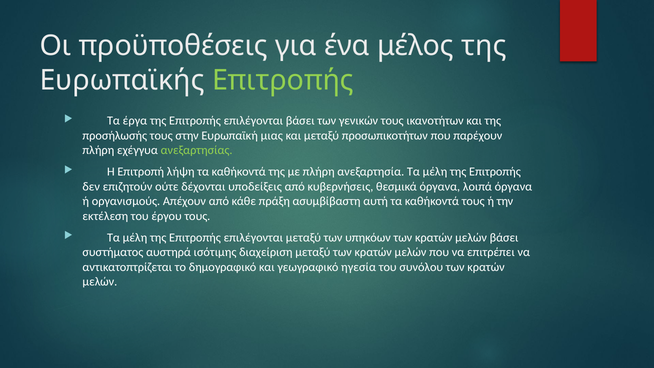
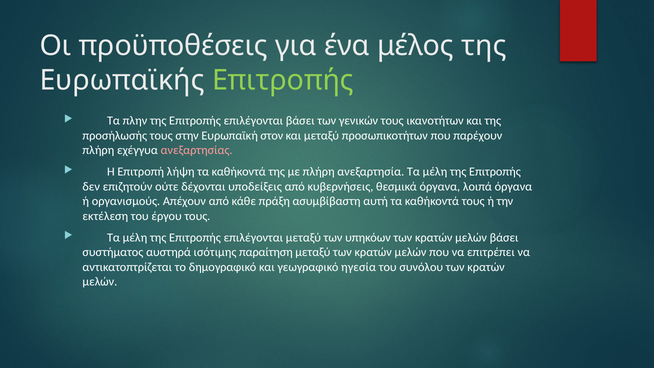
έργα: έργα -> πλην
μιας: μιας -> στον
ανεξαρτησίας colour: light green -> pink
διαχείριση: διαχείριση -> παραίτηση
